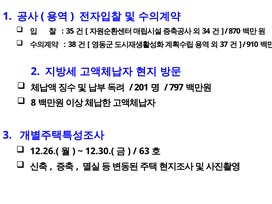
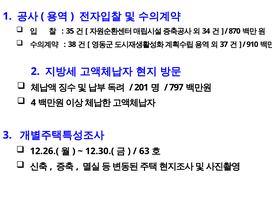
8: 8 -> 4
